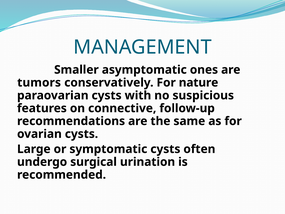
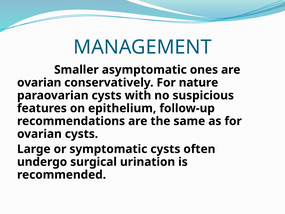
tumors at (39, 83): tumors -> ovarian
connective: connective -> epithelium
